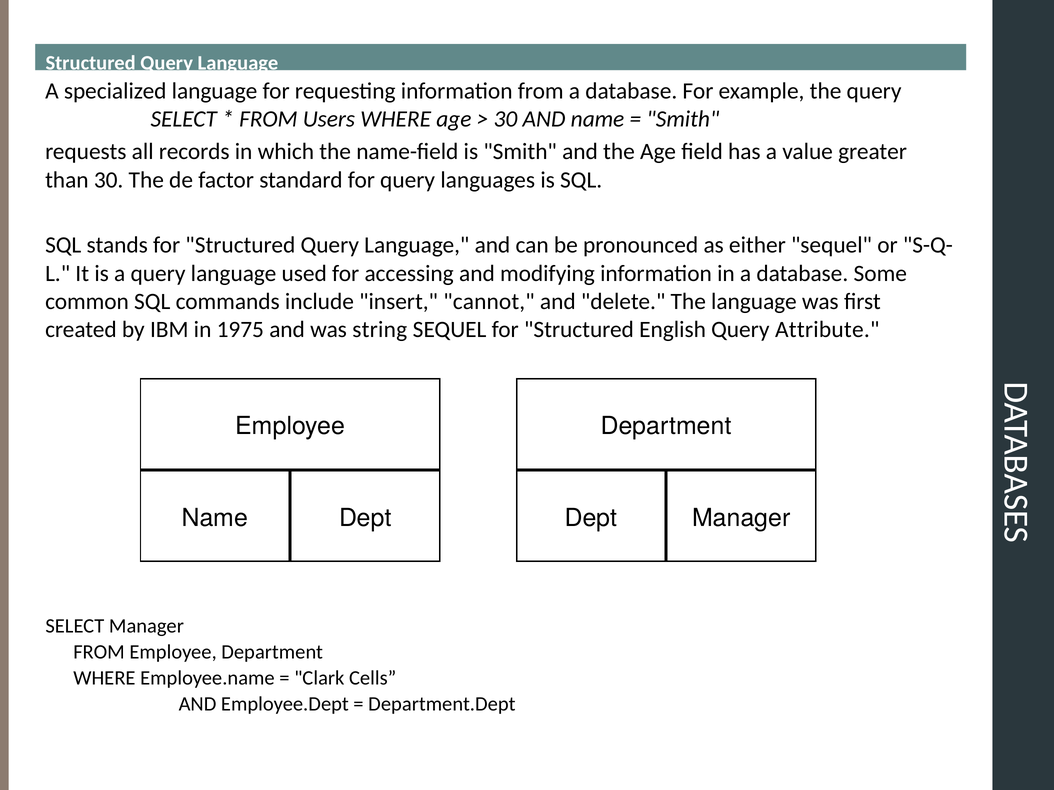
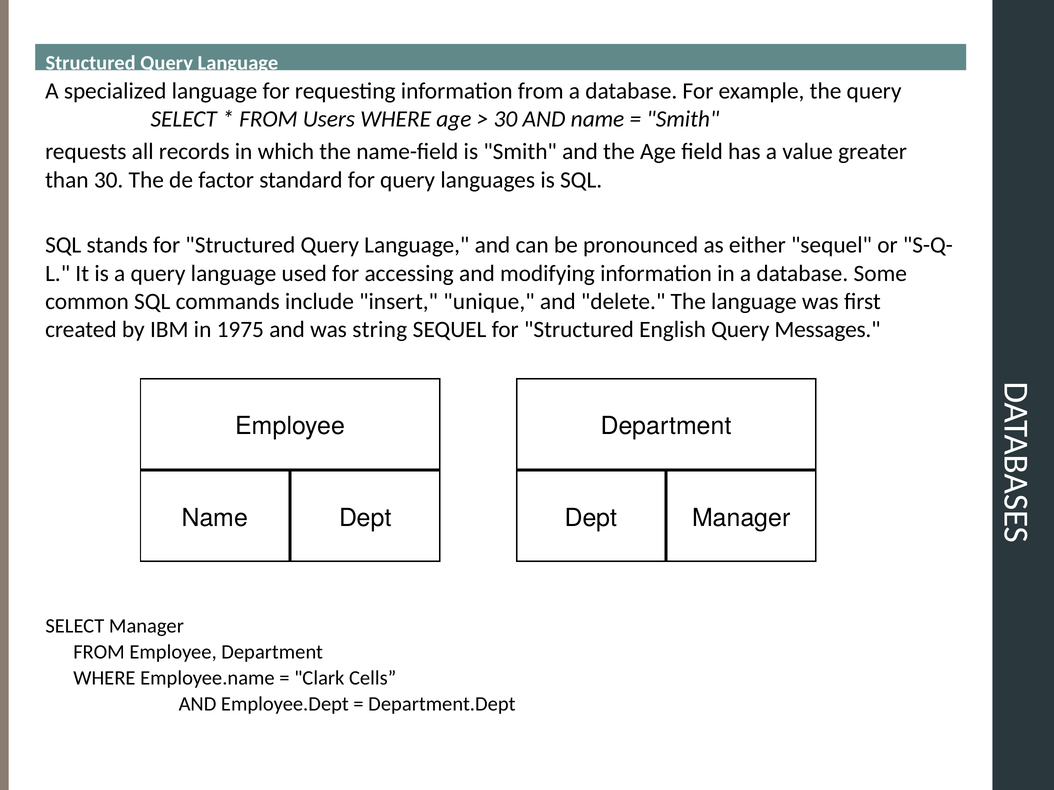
cannot: cannot -> unique
Attribute: Attribute -> Messages
